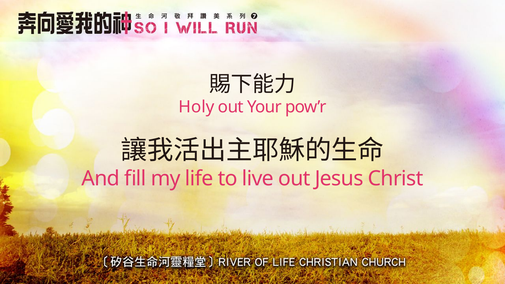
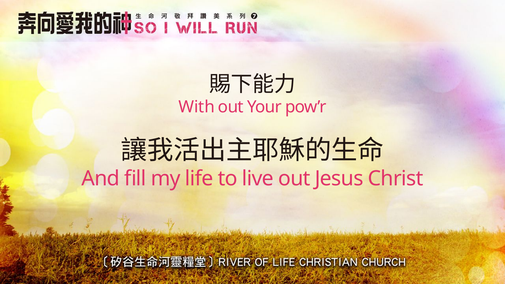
Holy: Holy -> With
